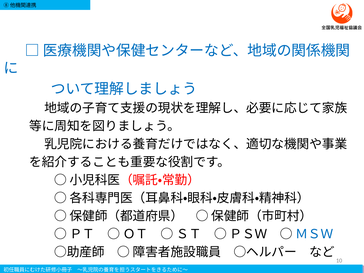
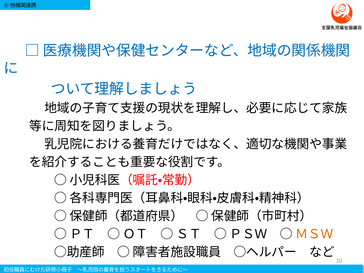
ＭＳＷ colour: blue -> orange
